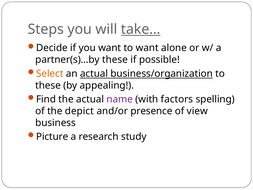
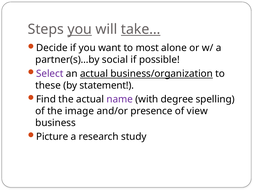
you at (80, 29) underline: none -> present
to want: want -> most
partner(s)…by these: these -> social
Select colour: orange -> purple
appealing: appealing -> statement
factors: factors -> degree
depict: depict -> image
